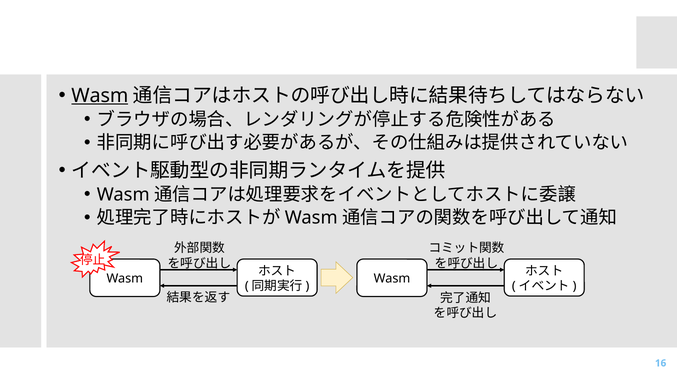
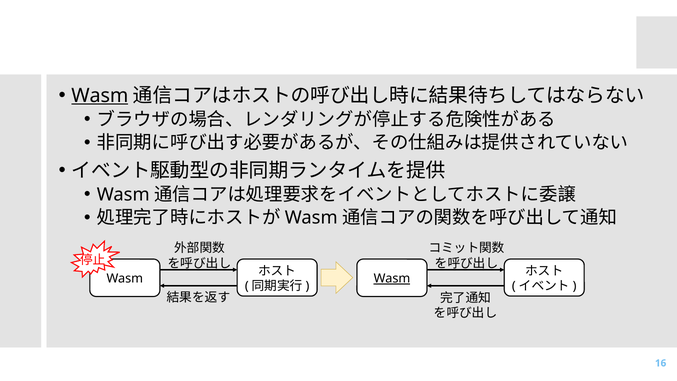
Wasm at (392, 279) underline: none -> present
